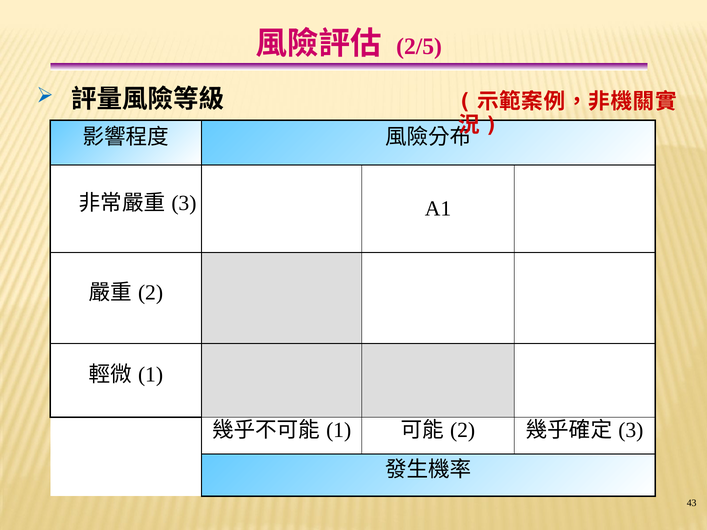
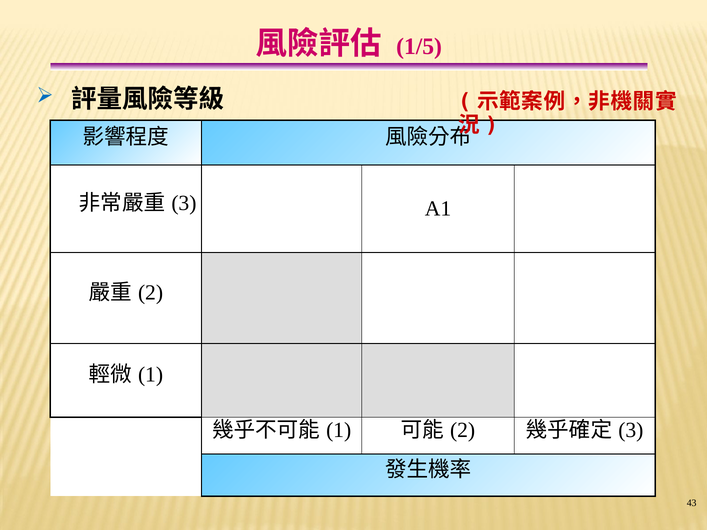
2/5: 2/5 -> 1/5
